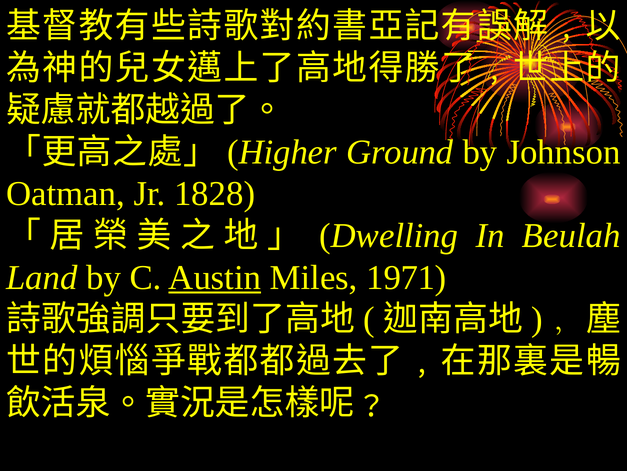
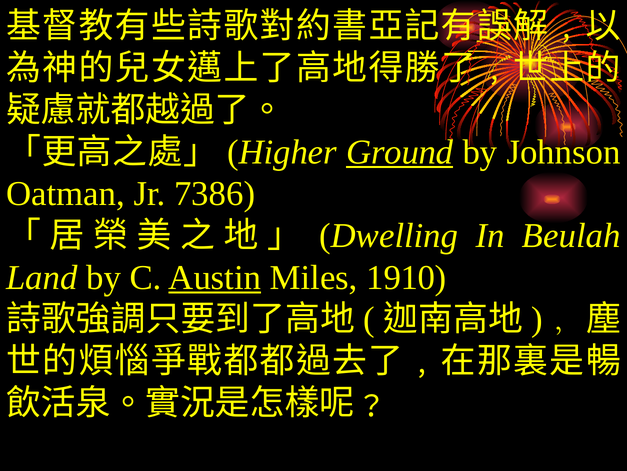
Ground underline: none -> present
1828: 1828 -> 7386
1971: 1971 -> 1910
